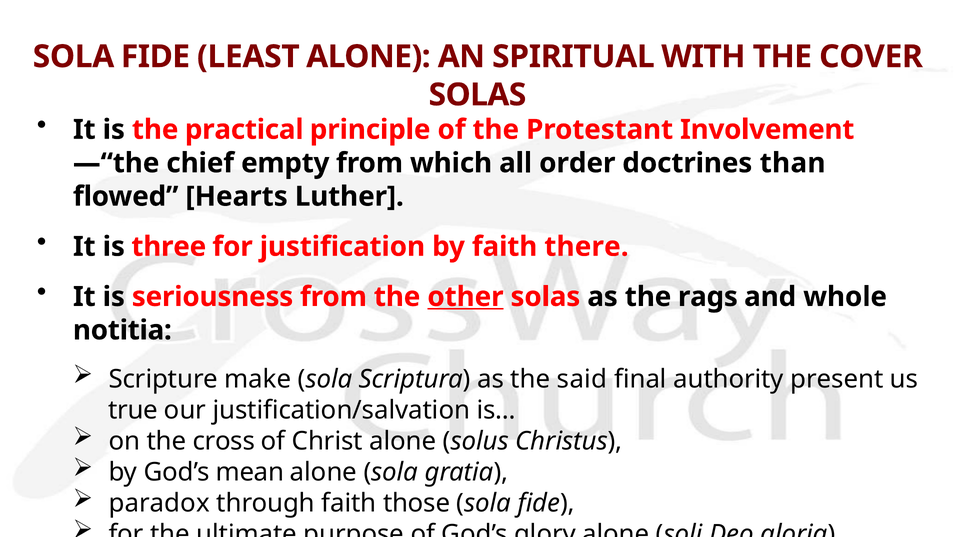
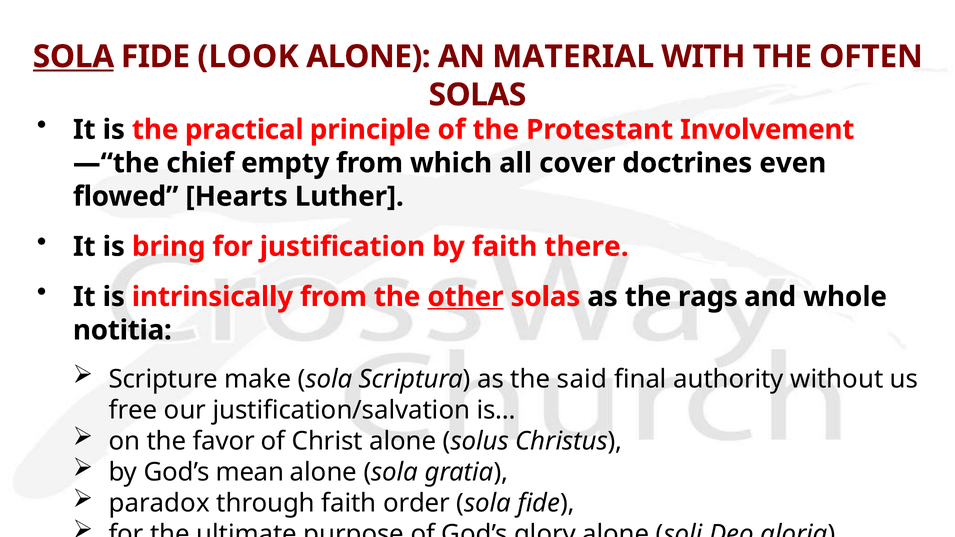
SOLA at (73, 57) underline: none -> present
LEAST: LEAST -> LOOK
SPIRITUAL: SPIRITUAL -> MATERIAL
COVER: COVER -> OFTEN
order: order -> cover
than: than -> even
three: three -> bring
seriousness: seriousness -> intrinsically
present: present -> without
true: true -> free
cross: cross -> favor
those: those -> order
